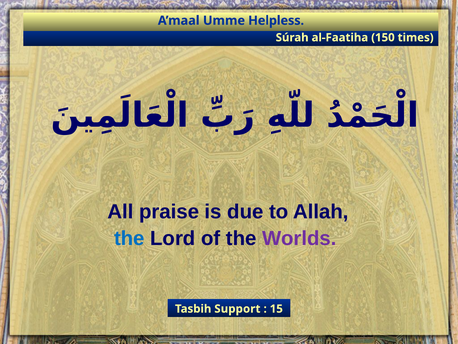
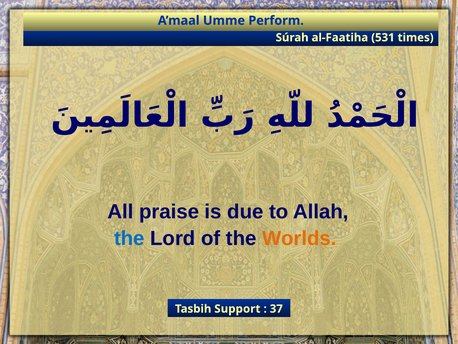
Helpless: Helpless -> Perform
150: 150 -> 531
Worlds colour: purple -> orange
15: 15 -> 37
